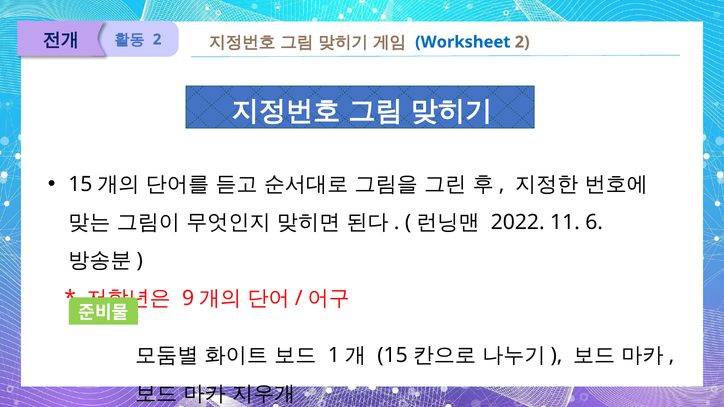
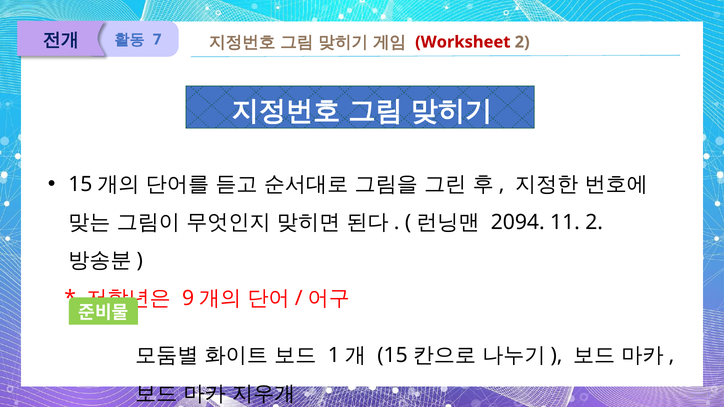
2 at (157, 39): 2 -> 7
Worksheet colour: blue -> red
2022: 2022 -> 2094
11 6: 6 -> 2
